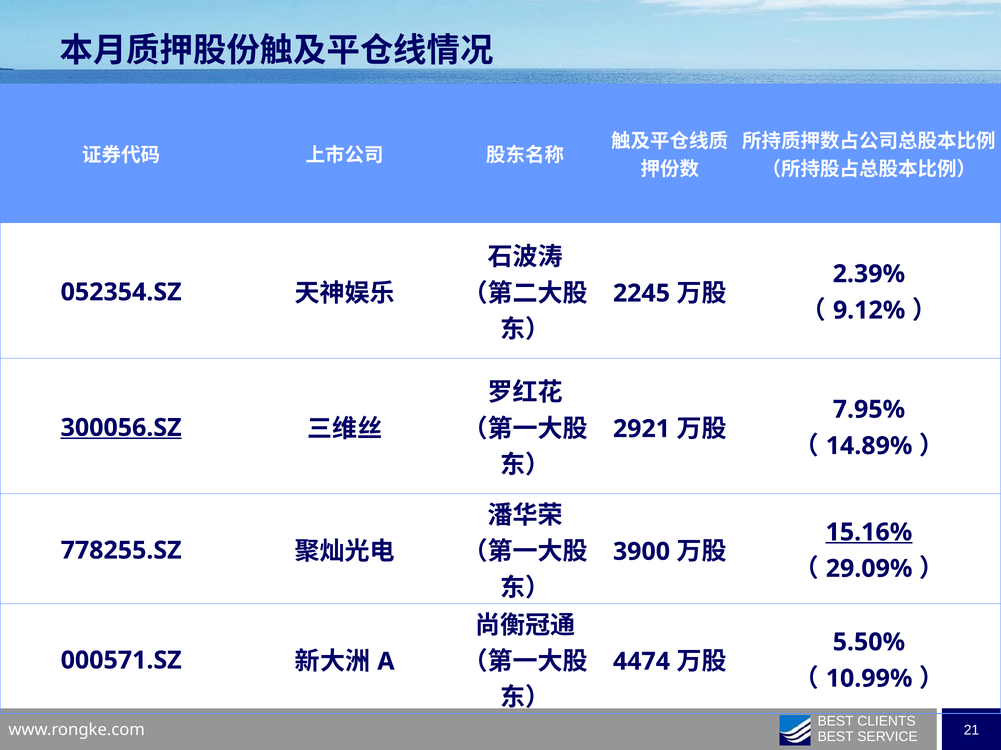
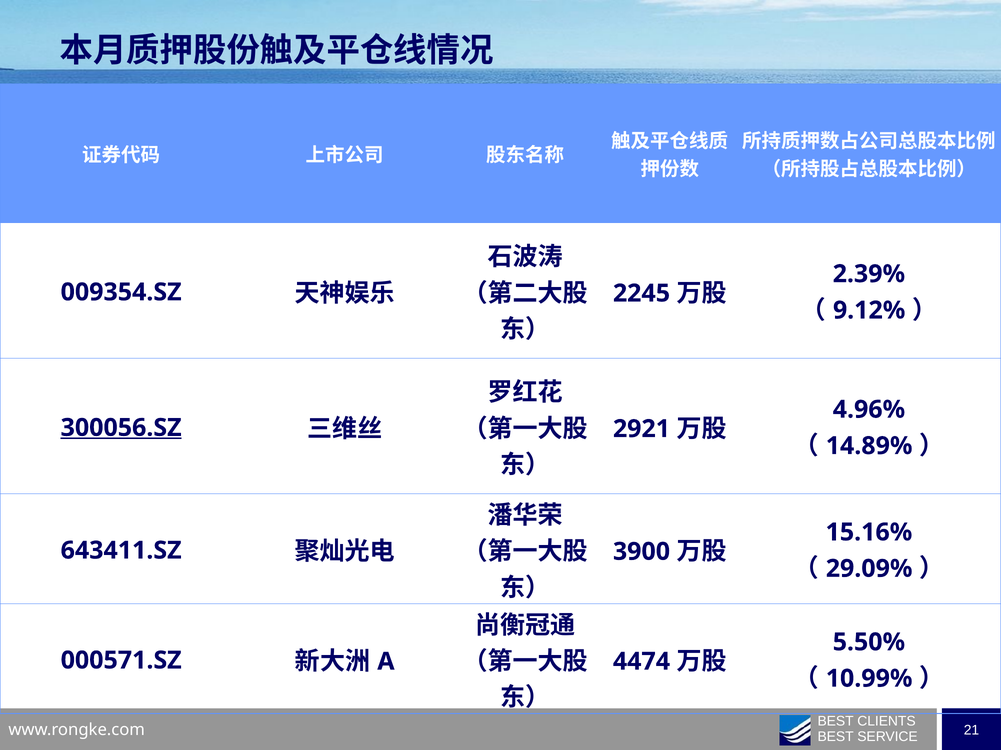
052354.SZ: 052354.SZ -> 009354.SZ
7.95%: 7.95% -> 4.96%
15.16% underline: present -> none
778255.SZ: 778255.SZ -> 643411.SZ
